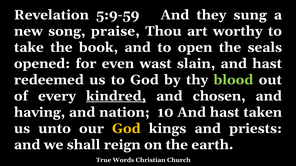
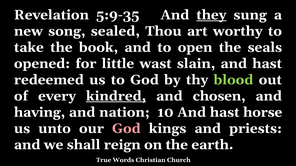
5:9-59: 5:9-59 -> 5:9-35
they underline: none -> present
praise: praise -> sealed
even: even -> little
taken: taken -> horse
God at (126, 129) colour: yellow -> pink
